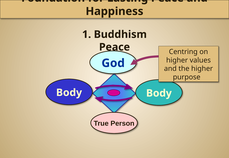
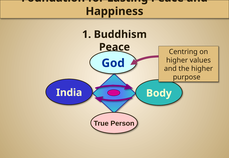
Body at (69, 93): Body -> India
